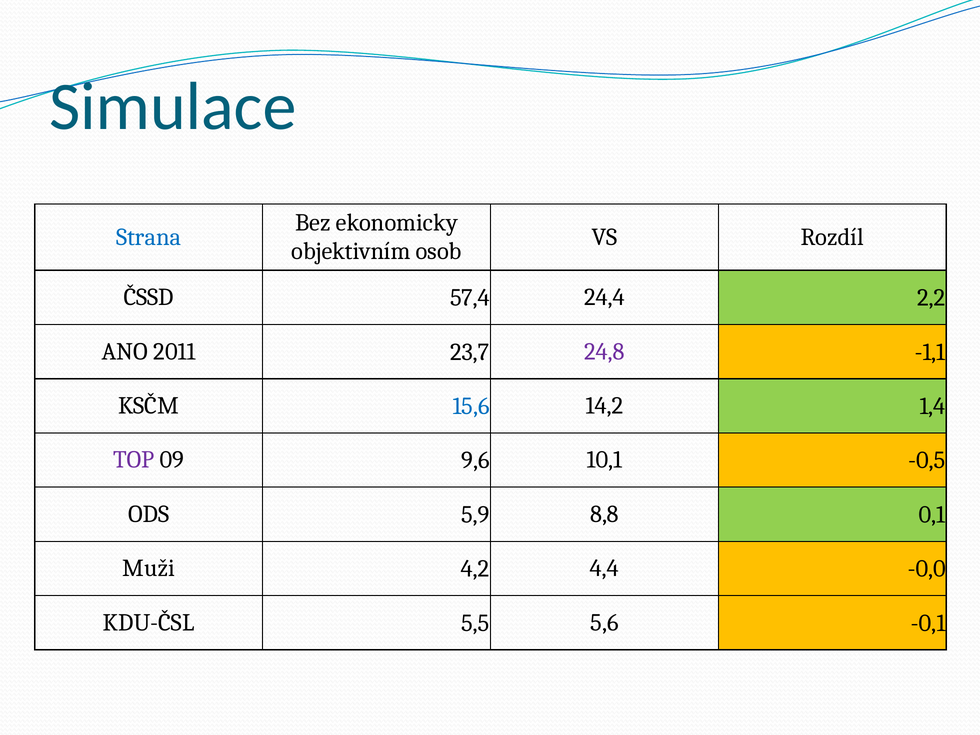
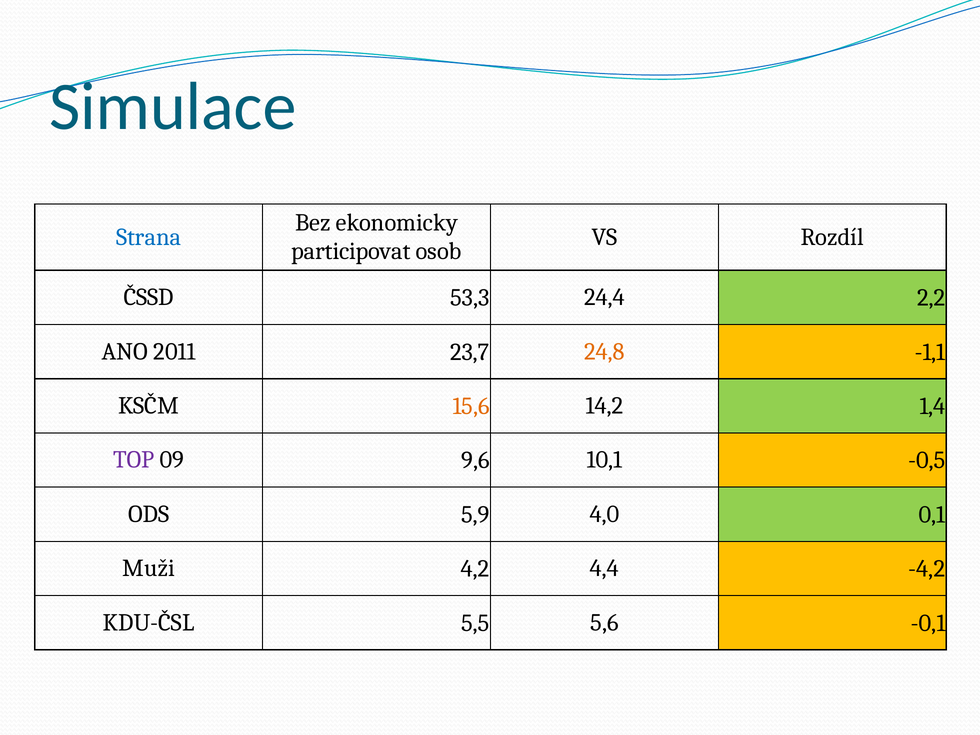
objektivním: objektivním -> participovat
57,4: 57,4 -> 53,3
24,8 colour: purple -> orange
15,6 colour: blue -> orange
8,8: 8,8 -> 4,0
-0,0: -0,0 -> -4,2
